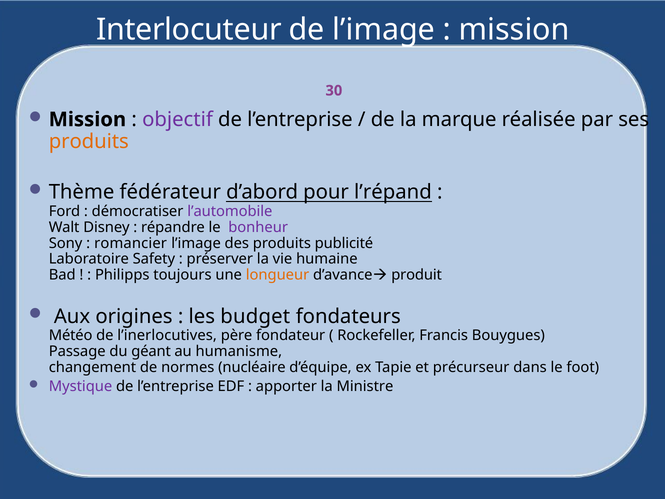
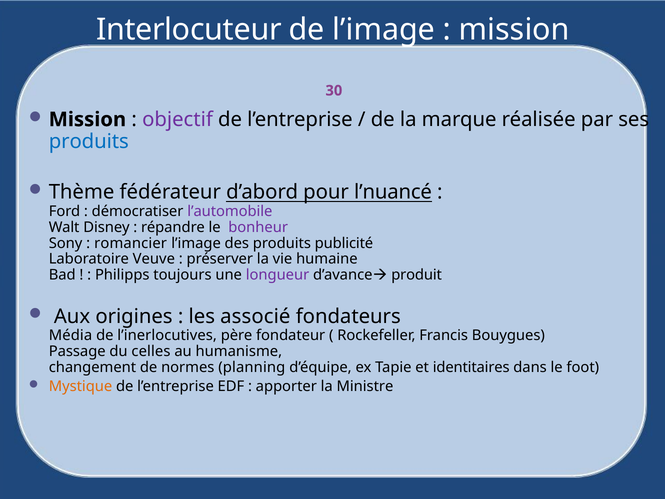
produits at (89, 141) colour: orange -> blue
l’répand: l’répand -> l’nuancé
Safety: Safety -> Veuve
longueur colour: orange -> purple
budget: budget -> associé
Météo: Météo -> Média
géant: géant -> celles
nucléaire: nucléaire -> planning
précurseur: précurseur -> identitaires
Mystique colour: purple -> orange
